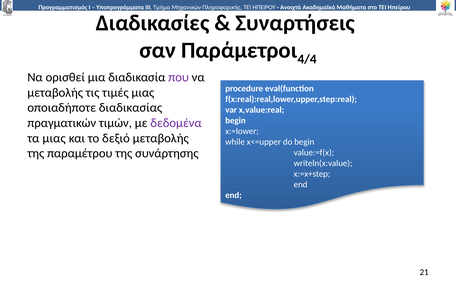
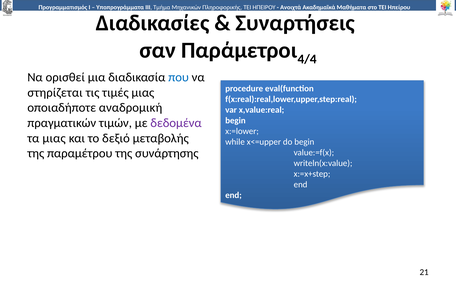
που colour: purple -> blue
μεταβολής at (55, 93): μεταβολής -> στηρίζεται
διαδικασίας: διαδικασίας -> αναδρομική
